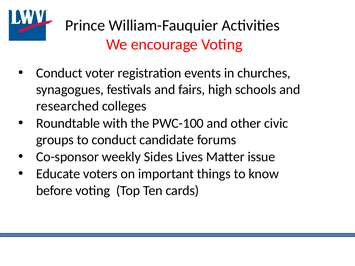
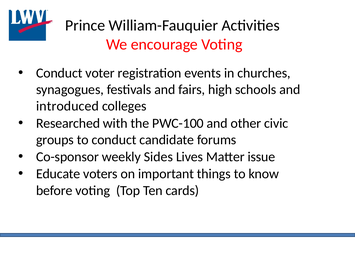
researched: researched -> introduced
Roundtable: Roundtable -> Researched
